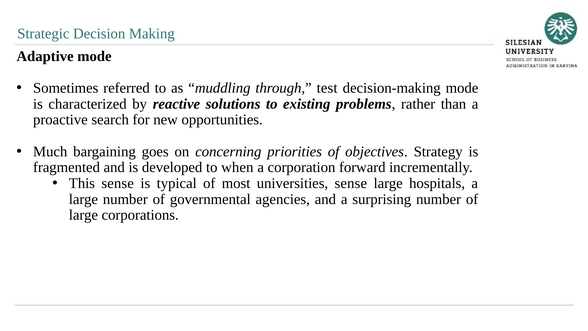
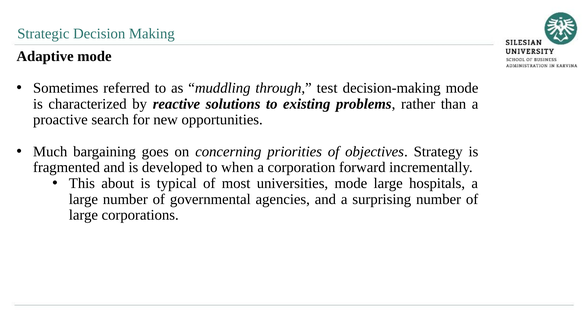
This sense: sense -> about
universities sense: sense -> mode
